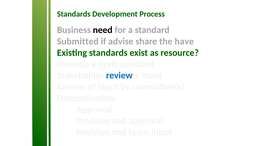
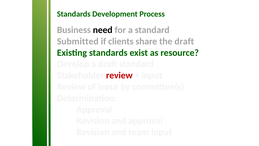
advise: advise -> clients
the have: have -> draft
review at (119, 75) colour: blue -> red
